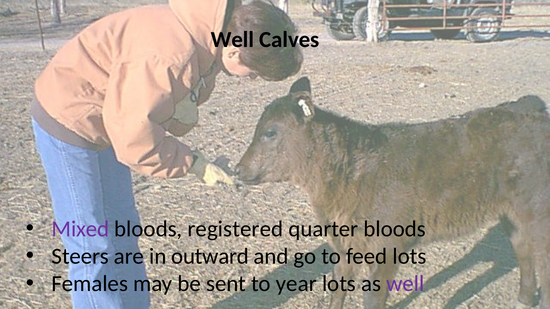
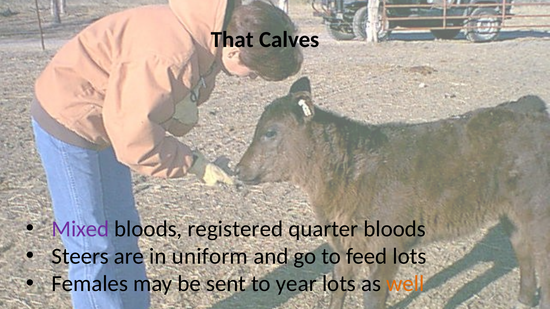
Well at (232, 40): Well -> That
outward: outward -> uniform
well at (405, 284) colour: purple -> orange
